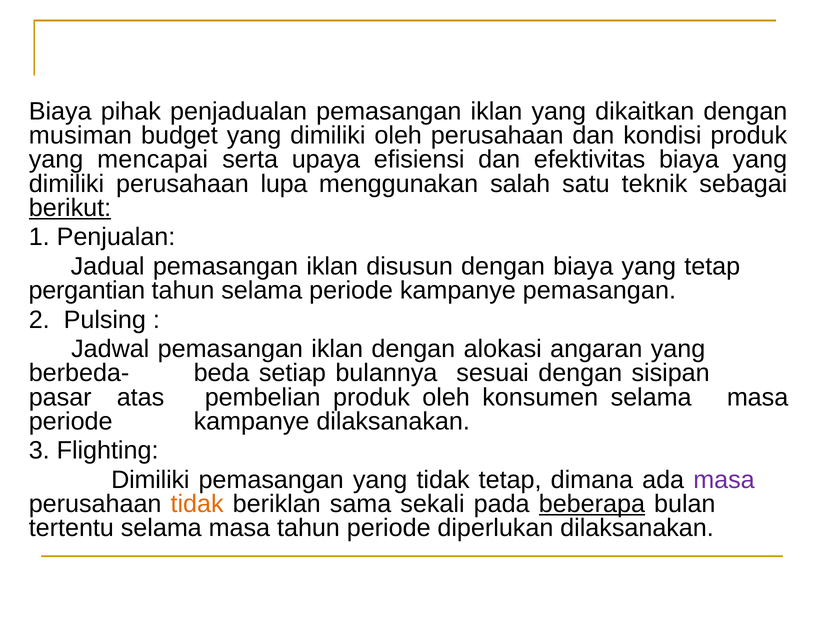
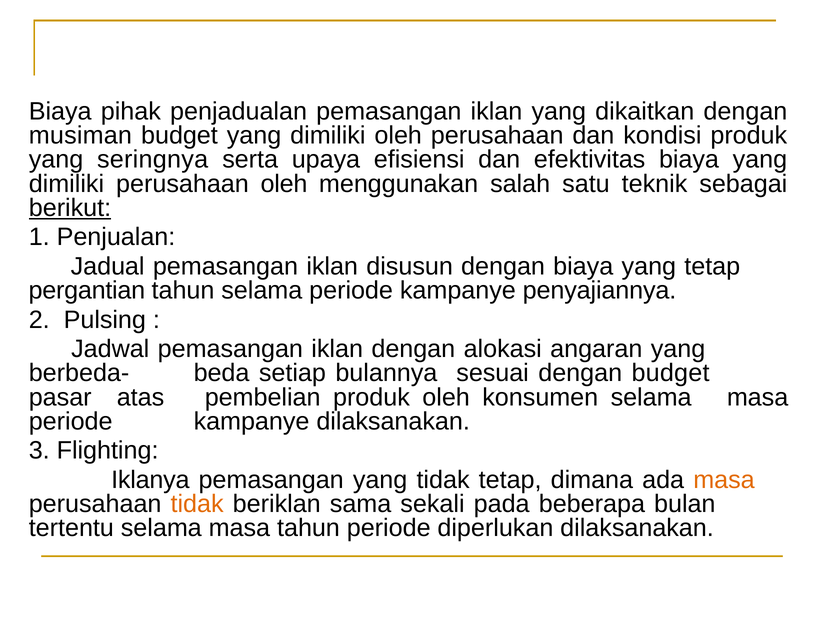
mencapai: mencapai -> seringnya
perusahaan lupa: lupa -> oleh
kampanye pemasangan: pemasangan -> penyajiannya
dengan sisipan: sisipan -> budget
Dimiliki at (150, 480): Dimiliki -> Iklanya
masa at (724, 480) colour: purple -> orange
beberapa underline: present -> none
